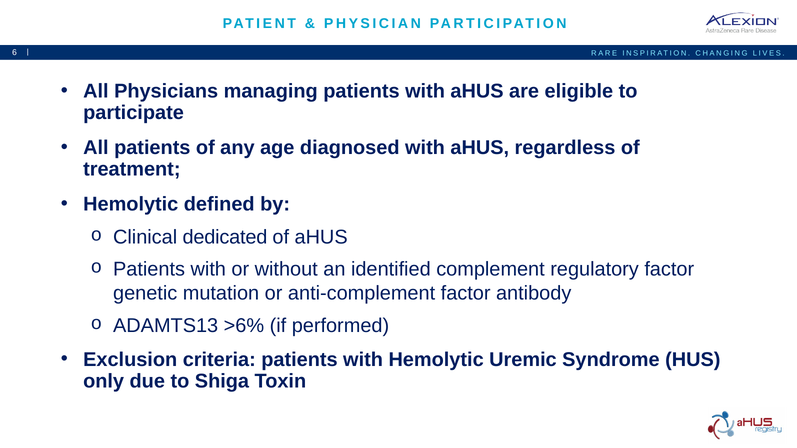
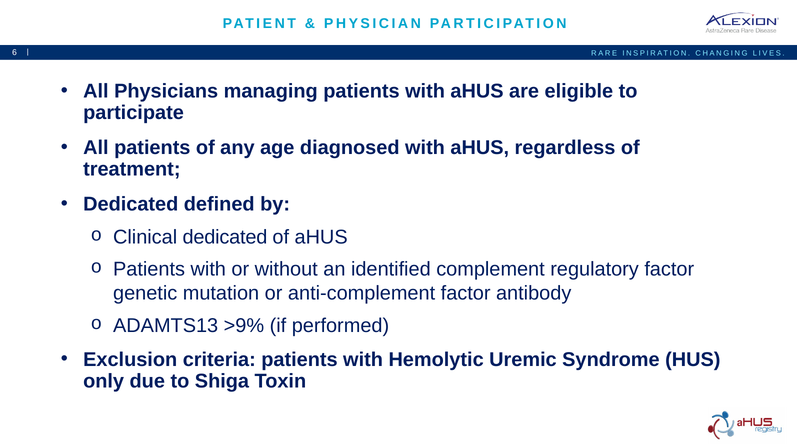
Hemolytic at (131, 204): Hemolytic -> Dedicated
>6%: >6% -> >9%
